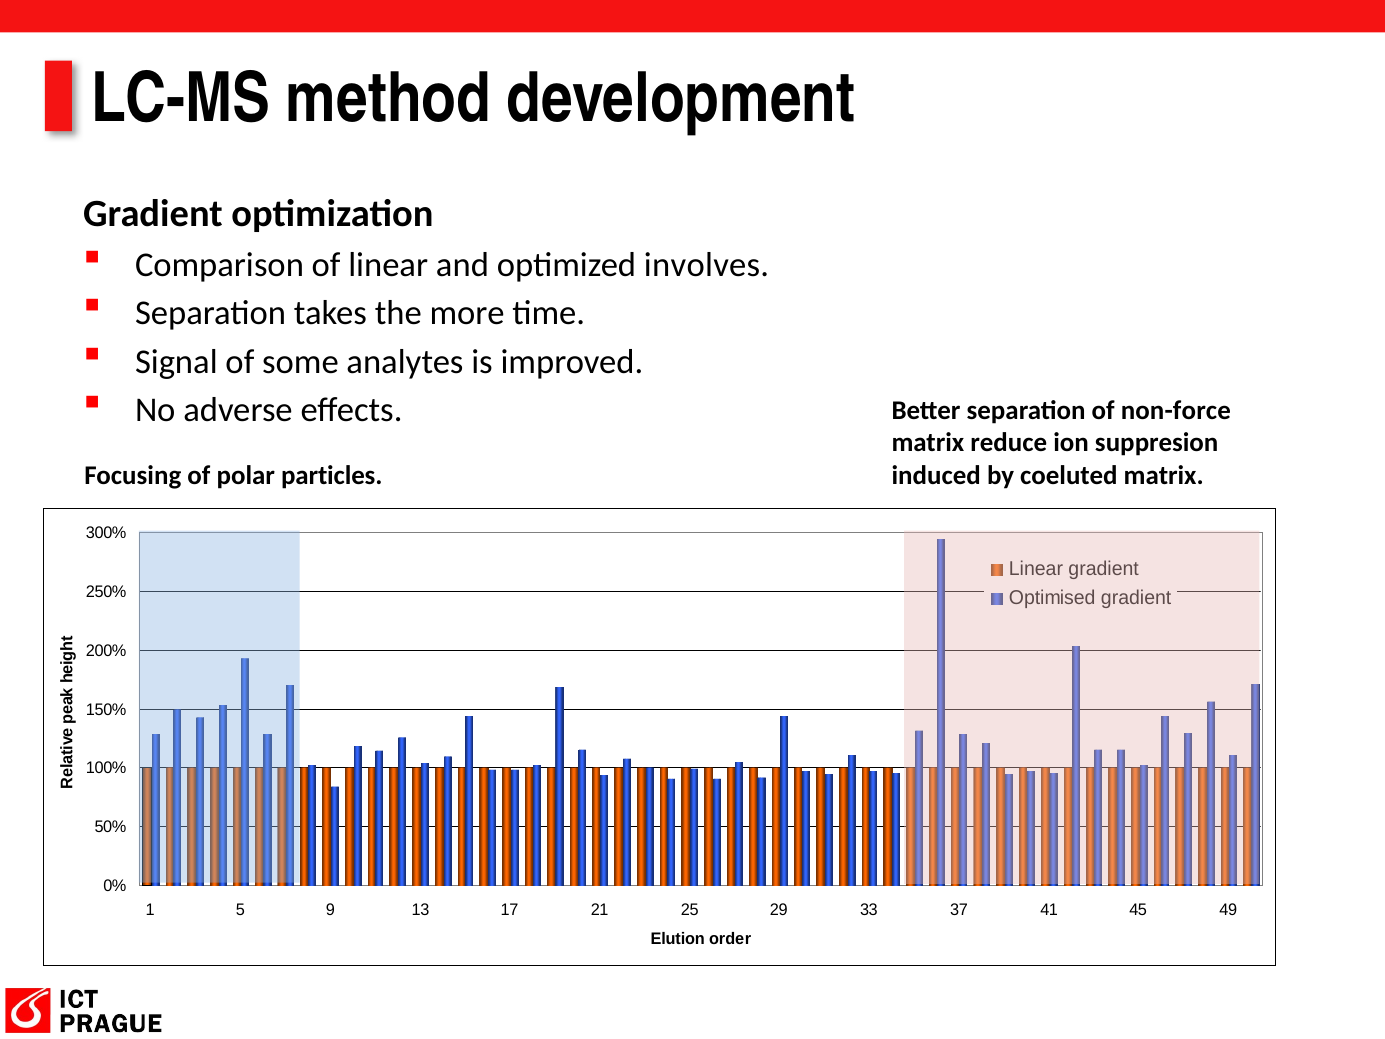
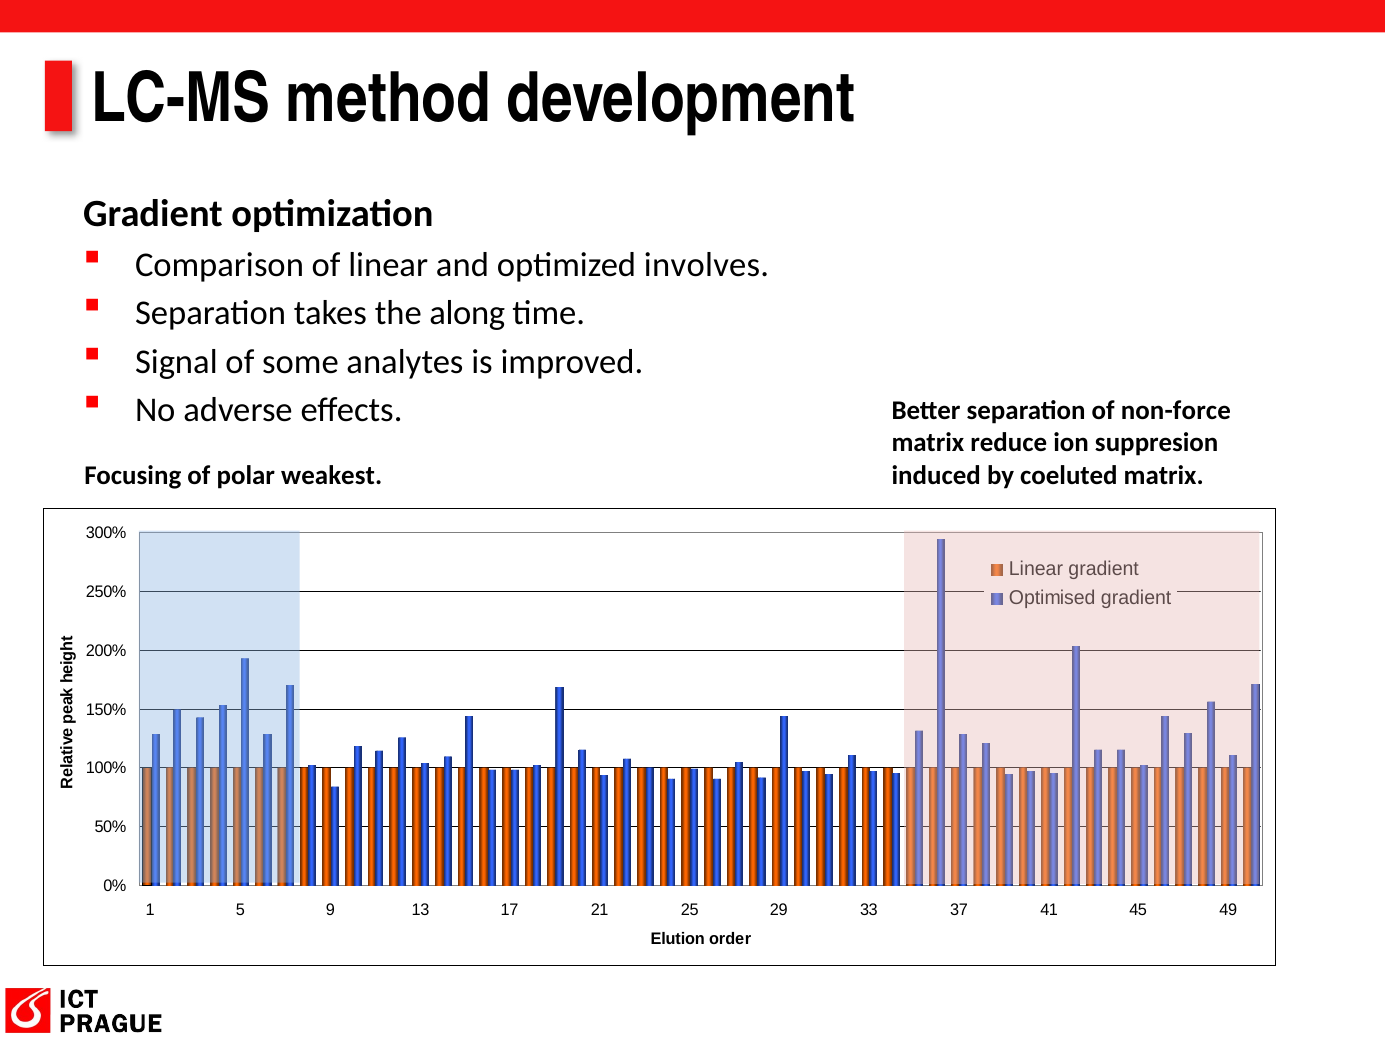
more: more -> along
particles: particles -> weakest
